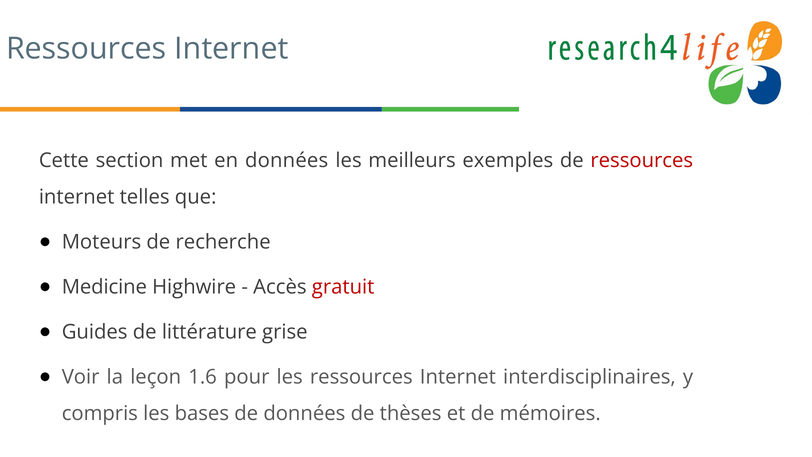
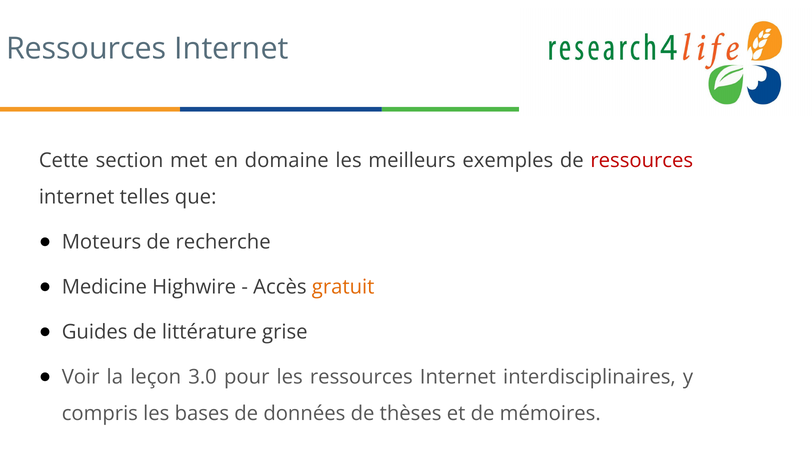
en données: données -> domaine
gratuit colour: red -> orange
1.6: 1.6 -> 3.0
